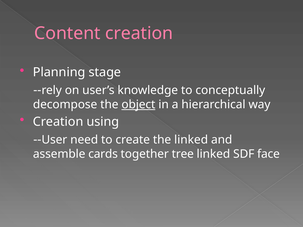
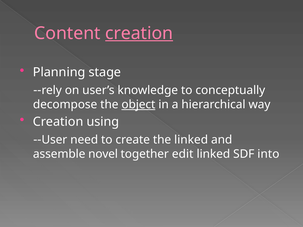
creation at (139, 33) underline: none -> present
cards: cards -> novel
tree: tree -> edit
face: face -> into
